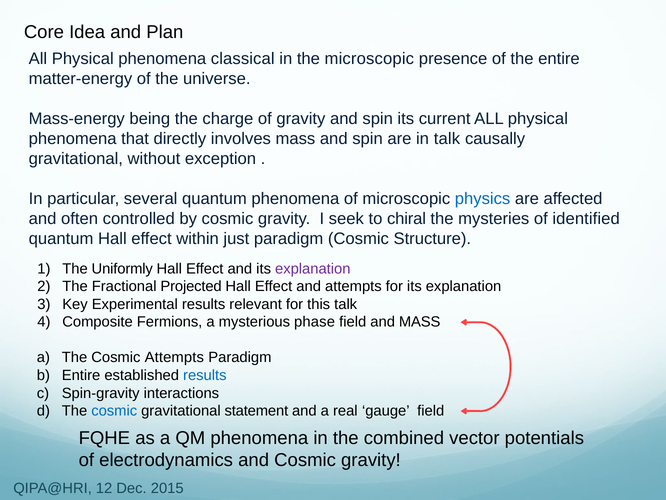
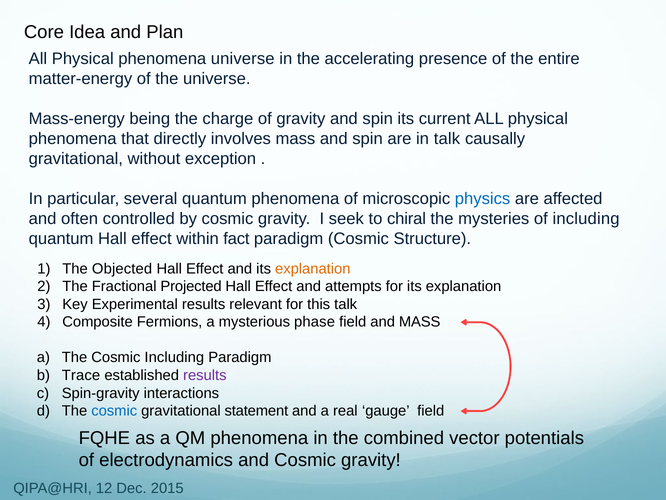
phenomena classical: classical -> universe
the microscopic: microscopic -> accelerating
of identified: identified -> including
just: just -> fact
Uniformly: Uniformly -> Objected
explanation at (313, 268) colour: purple -> orange
Cosmic Attempts: Attempts -> Including
Entire at (81, 375): Entire -> Trace
results at (205, 375) colour: blue -> purple
